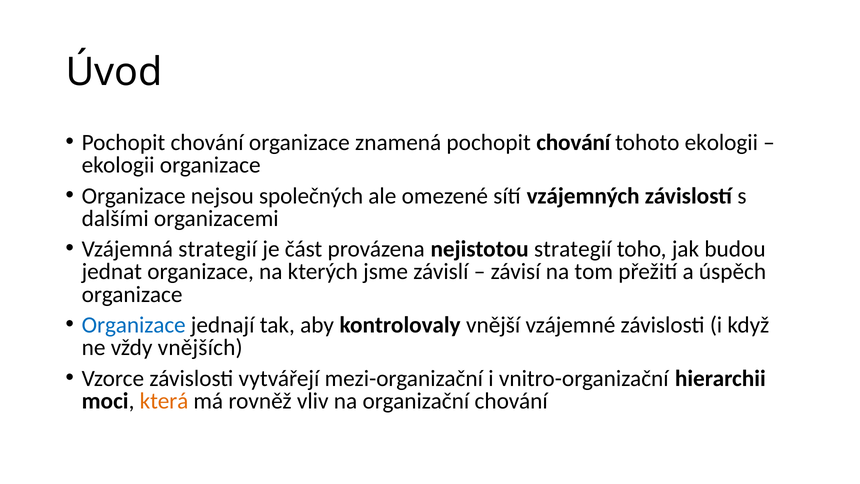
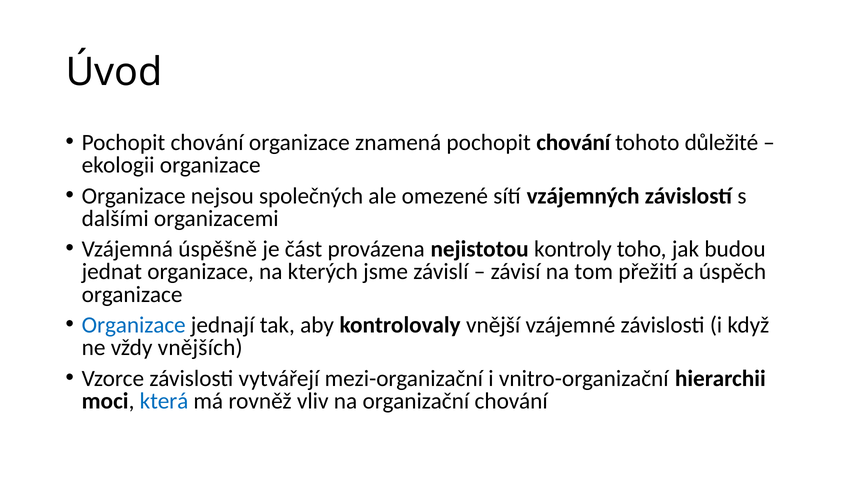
tohoto ekologii: ekologii -> důležité
Vzájemná strategií: strategií -> úspěšně
nejistotou strategií: strategií -> kontroly
která colour: orange -> blue
